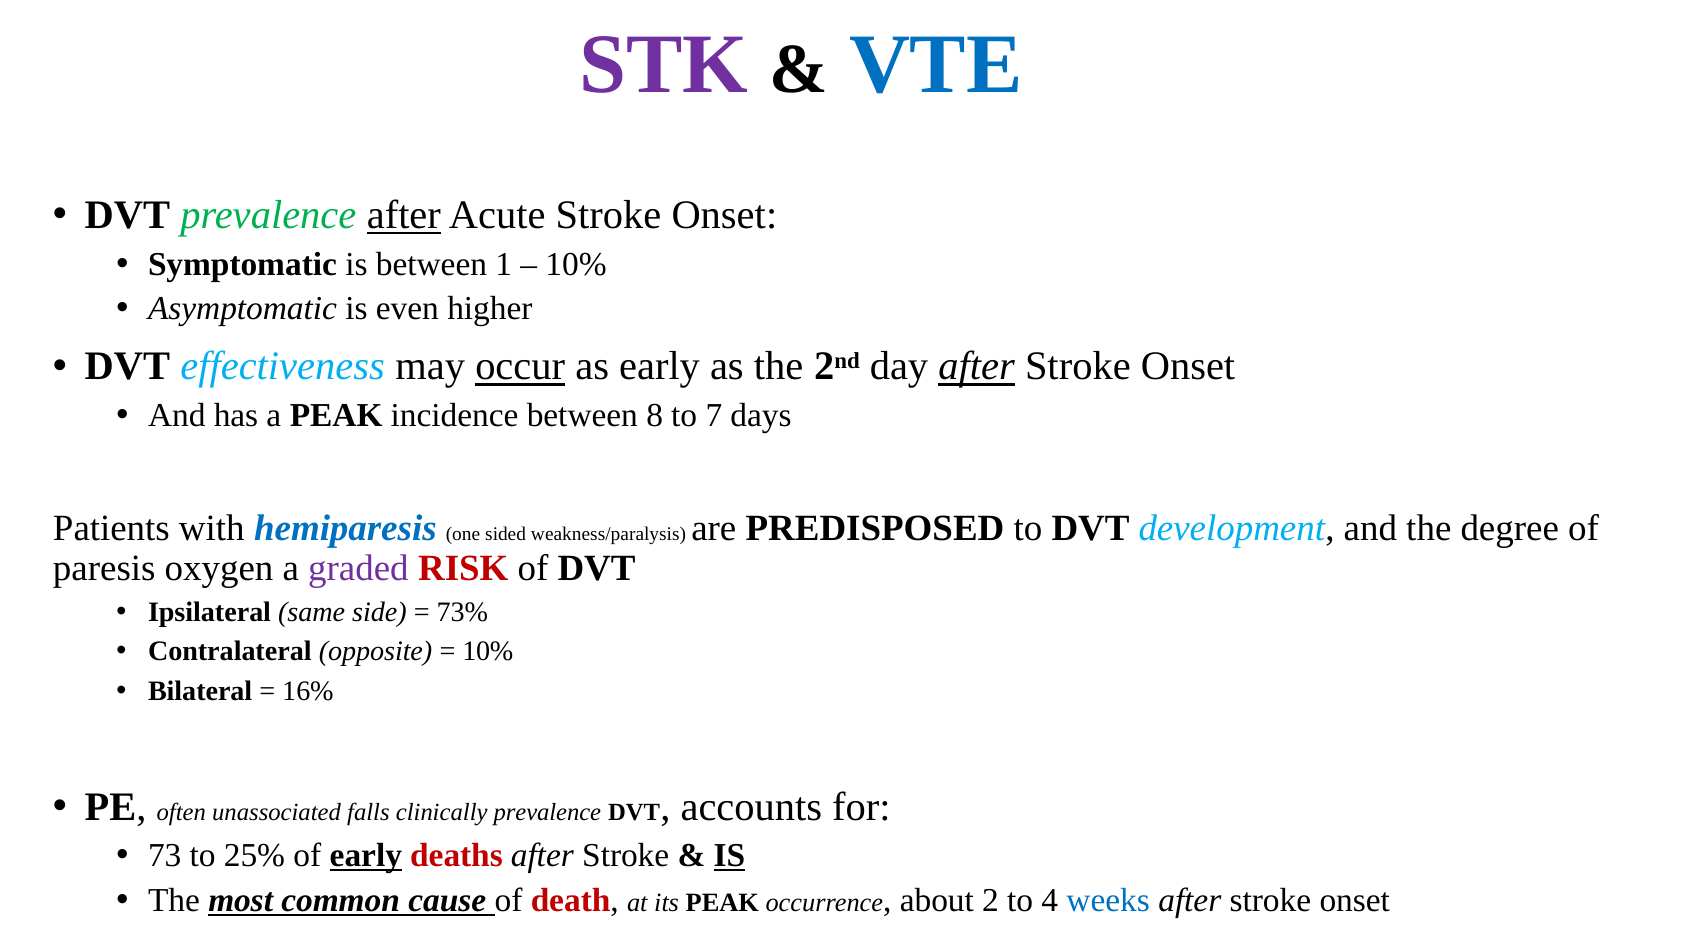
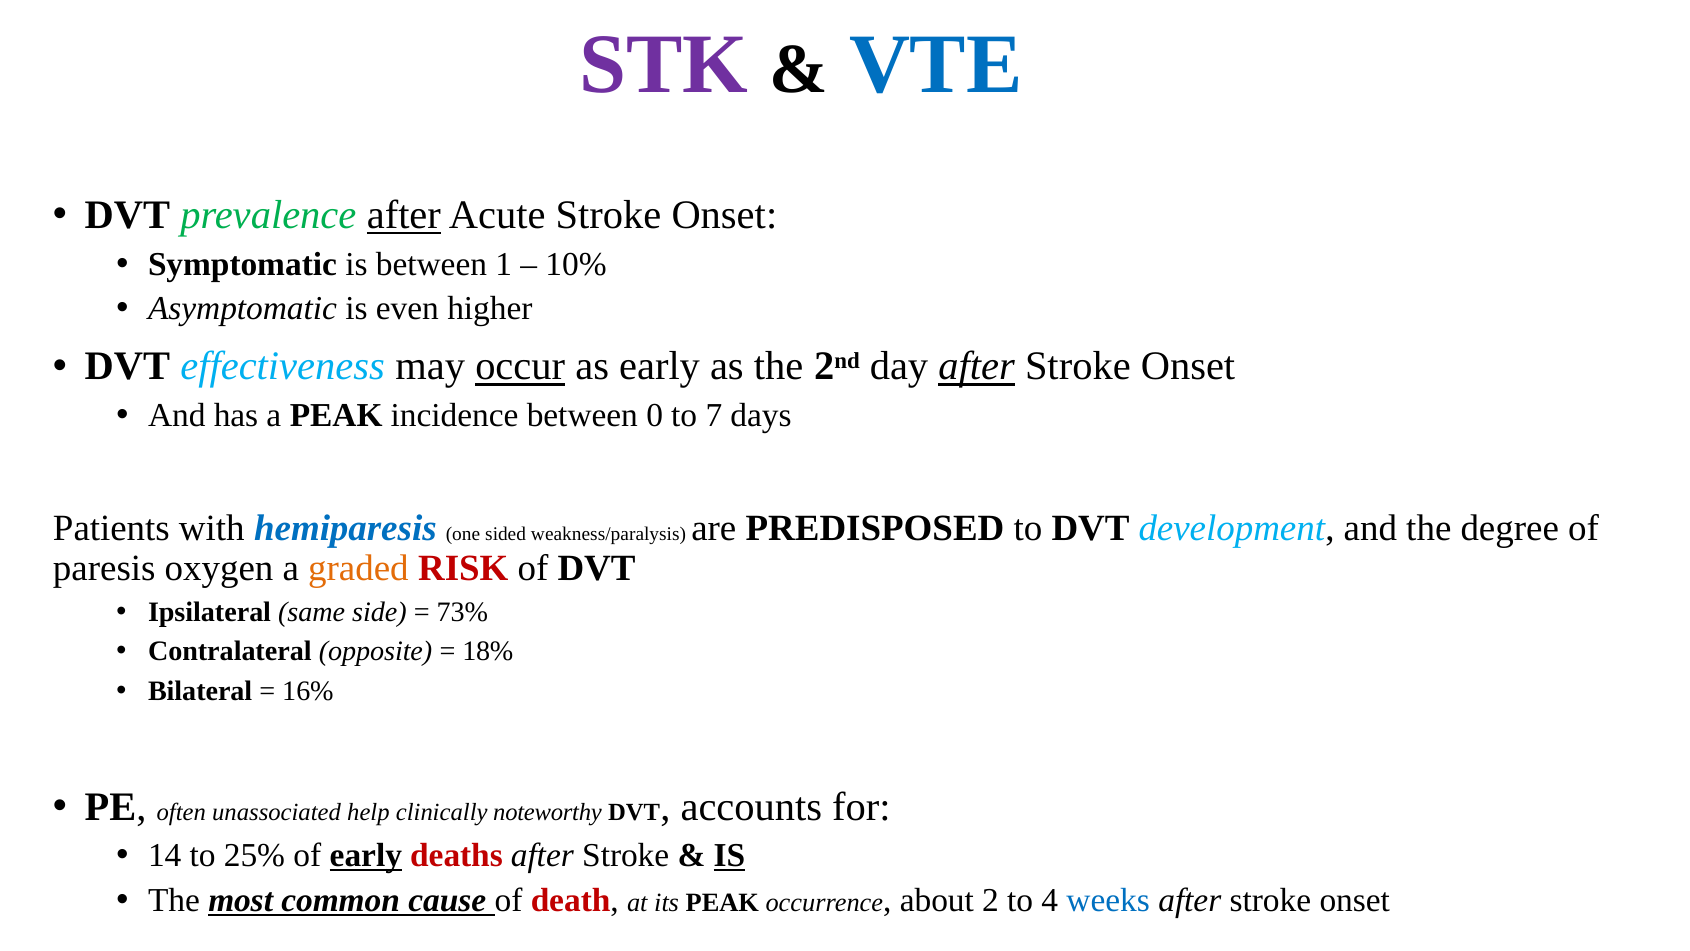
8: 8 -> 0
graded colour: purple -> orange
10% at (488, 651): 10% -> 18%
falls: falls -> help
clinically prevalence: prevalence -> noteworthy
73: 73 -> 14
